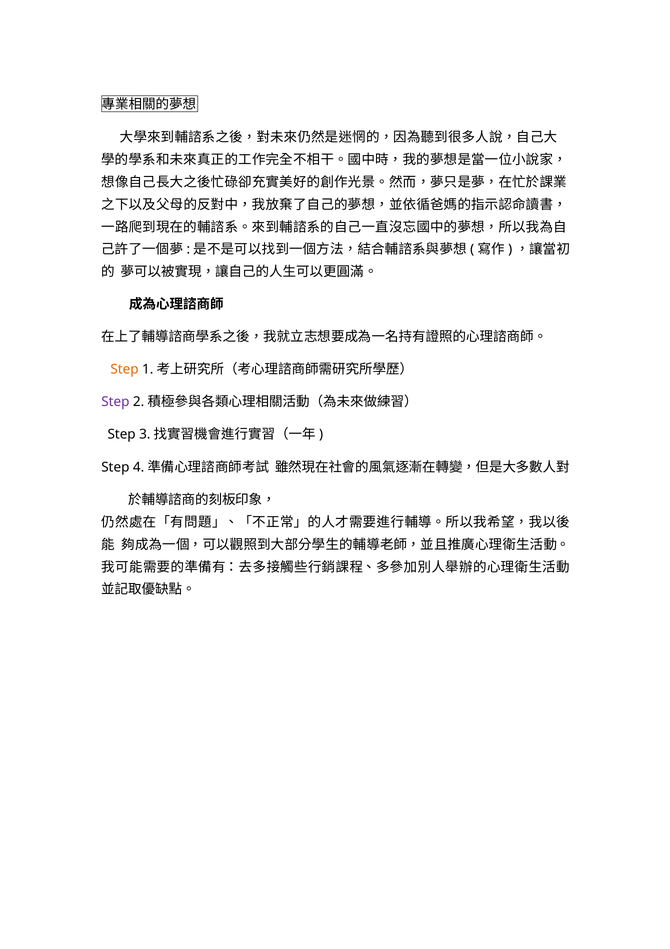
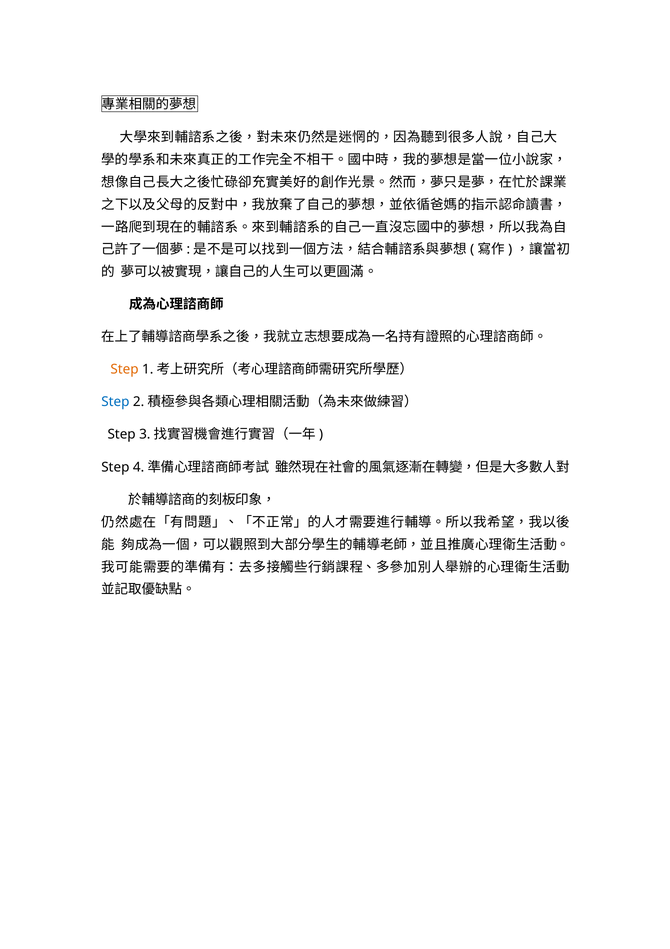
Step at (115, 402) colour: purple -> blue
